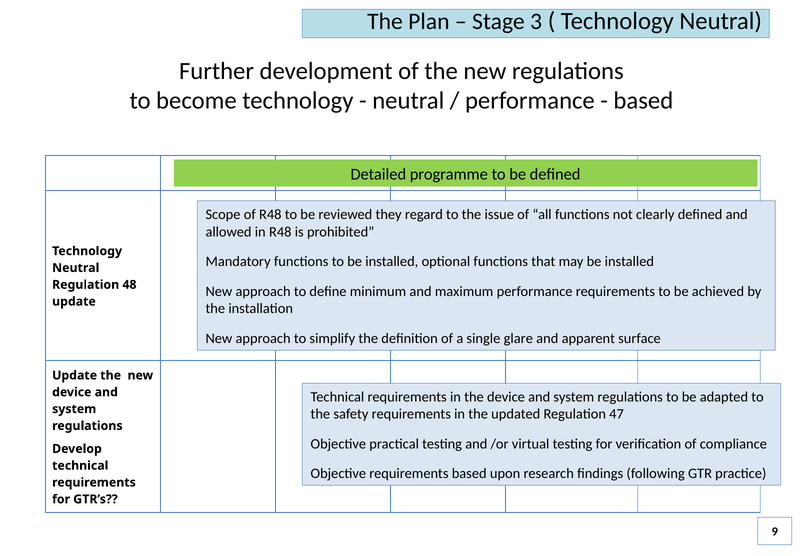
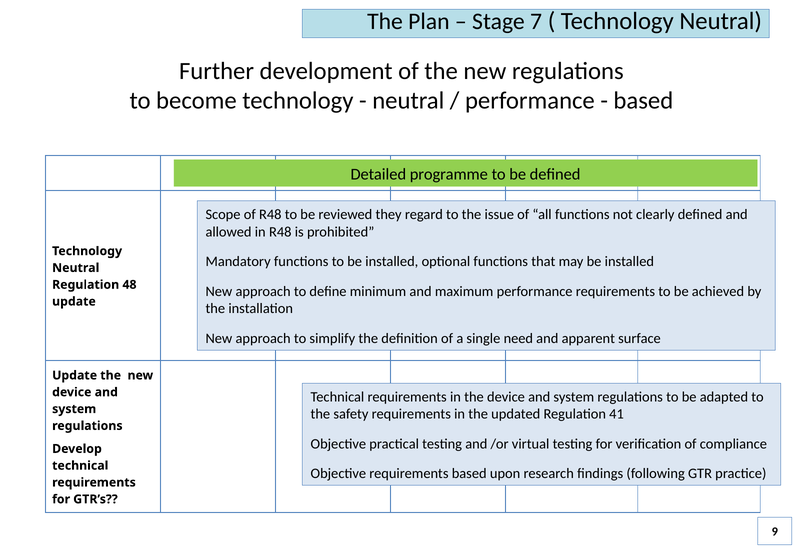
3: 3 -> 7
glare: glare -> need
47: 47 -> 41
